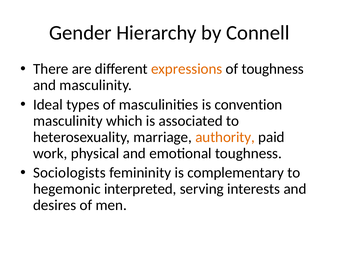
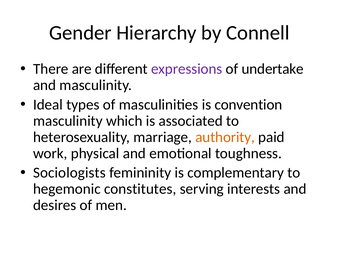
expressions colour: orange -> purple
of toughness: toughness -> undertake
interpreted: interpreted -> constitutes
